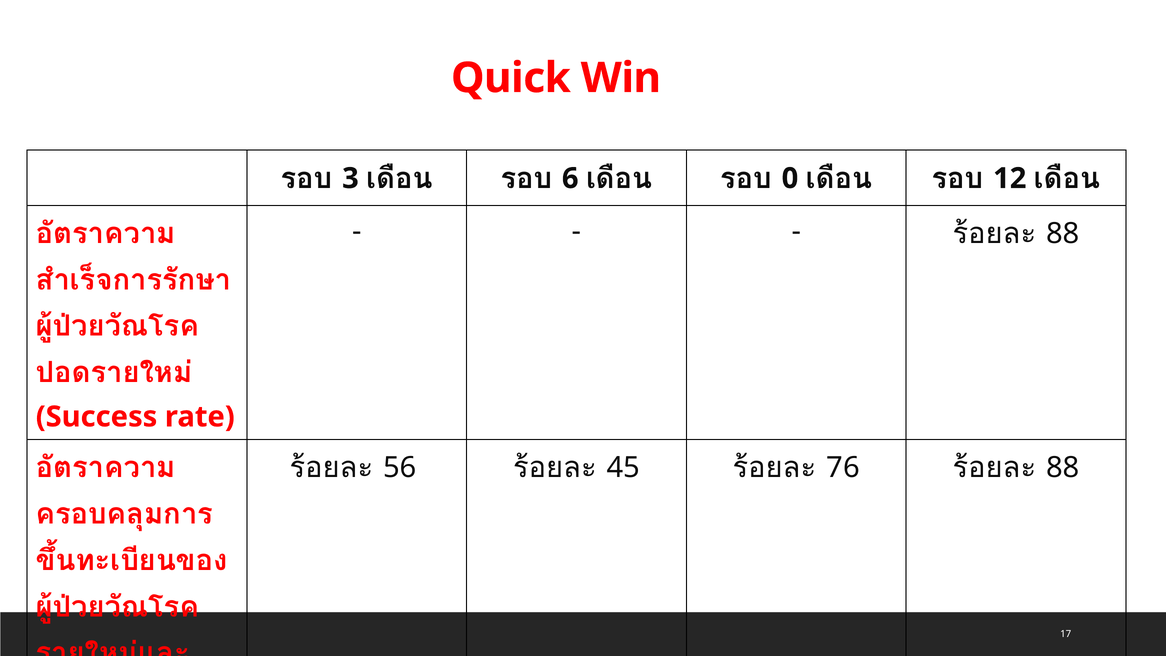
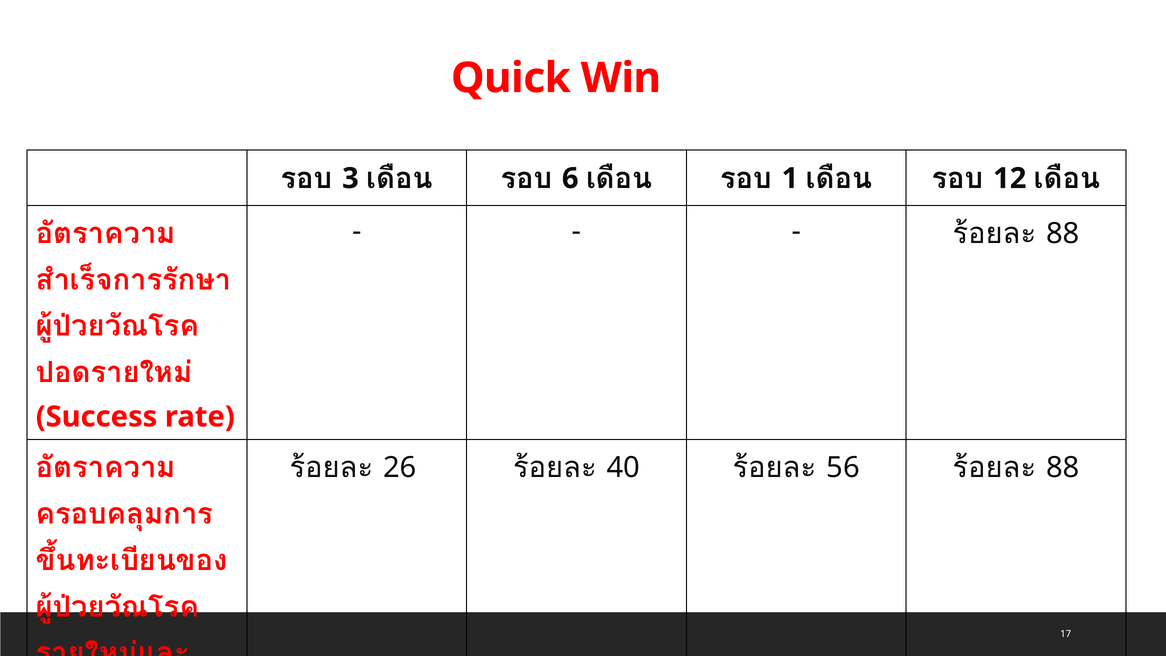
0: 0 -> 1
56: 56 -> 26
45: 45 -> 40
76: 76 -> 56
